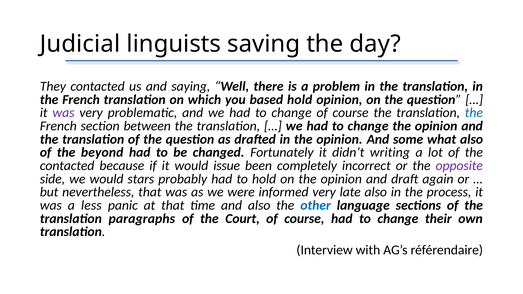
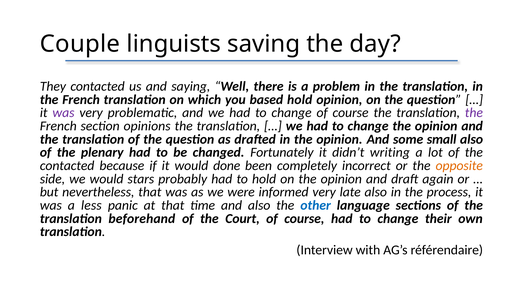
Judicial: Judicial -> Couple
the at (474, 113) colour: blue -> purple
between: between -> opinions
what: what -> small
beyond: beyond -> plenary
issue: issue -> done
opposite colour: purple -> orange
paragraphs: paragraphs -> beforehand
